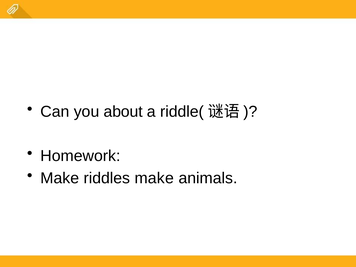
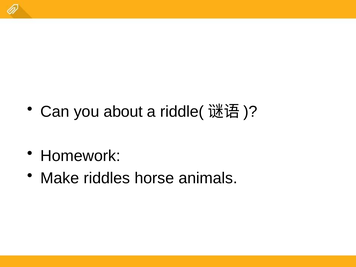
riddles make: make -> horse
